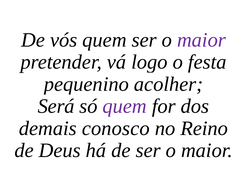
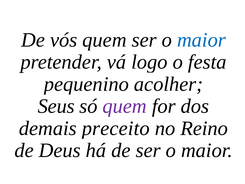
maior at (201, 40) colour: purple -> blue
Será: Será -> Seus
conosco: conosco -> preceito
